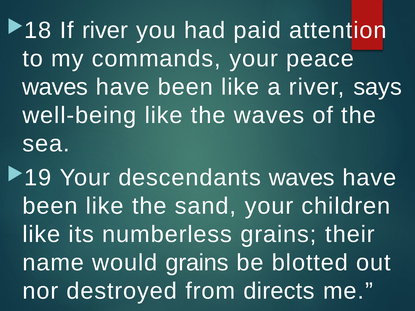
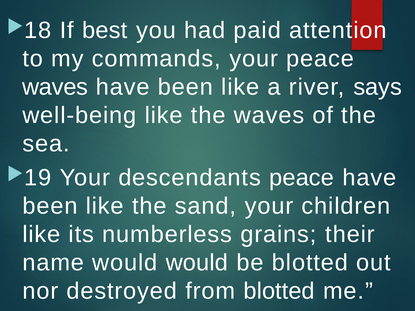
If river: river -> best
descendants waves: waves -> peace
would grains: grains -> would
from directs: directs -> blotted
